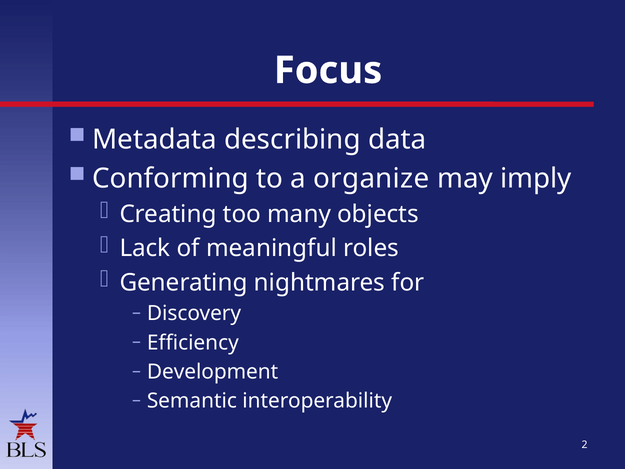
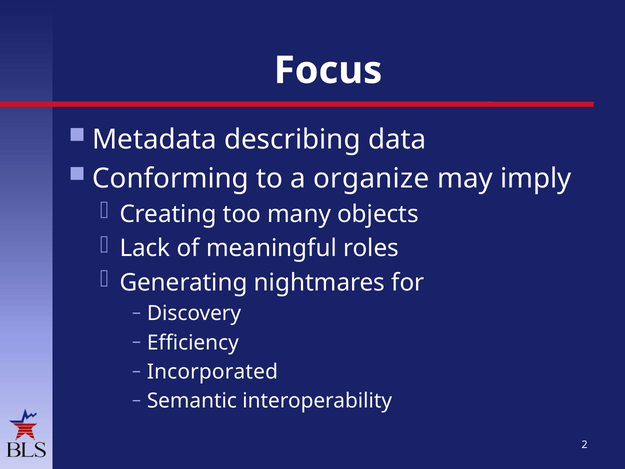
Development: Development -> Incorporated
